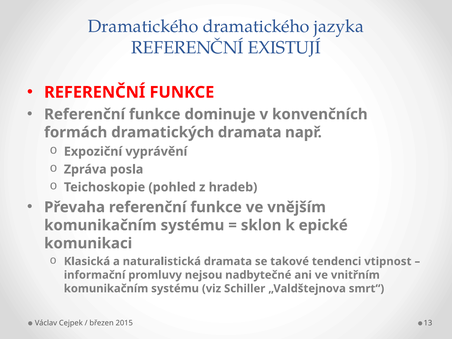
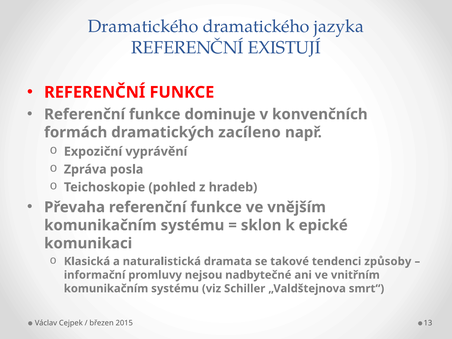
dramatických dramata: dramata -> zacíleno
vtipnost: vtipnost -> způsoby
